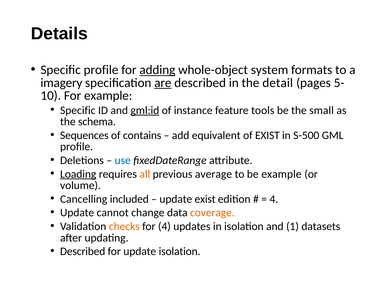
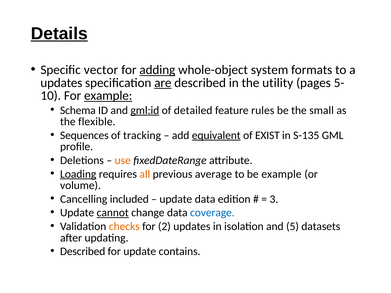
Details underline: none -> present
Specific profile: profile -> vector
imagery at (61, 83): imagery -> updates
detail: detail -> utility
example at (108, 96) underline: none -> present
Specific at (78, 110): Specific -> Schema
instance: instance -> detailed
tools: tools -> rules
schema: schema -> flexible
contains: contains -> tracking
equivalent underline: none -> present
S-500: S-500 -> S-135
use colour: blue -> orange
update exist: exist -> data
4 at (274, 199): 4 -> 3
cannot underline: none -> present
coverage colour: orange -> blue
for 4: 4 -> 2
1: 1 -> 5
update isolation: isolation -> contains
